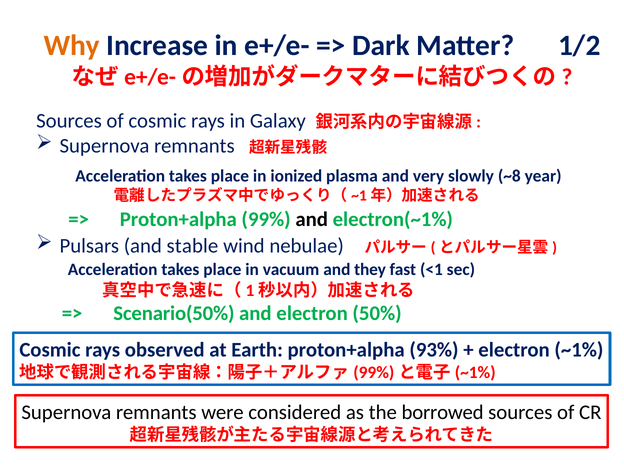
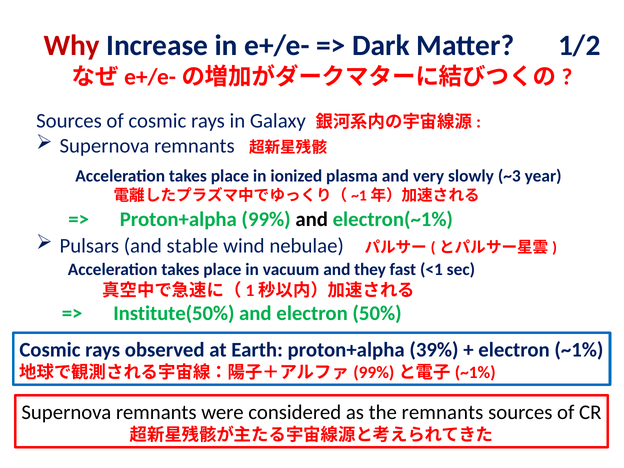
Why colour: orange -> red
~8: ~8 -> ~3
Scenario(50%: Scenario(50% -> Institute(50%
93%: 93% -> 39%
the borrowed: borrowed -> remnants
